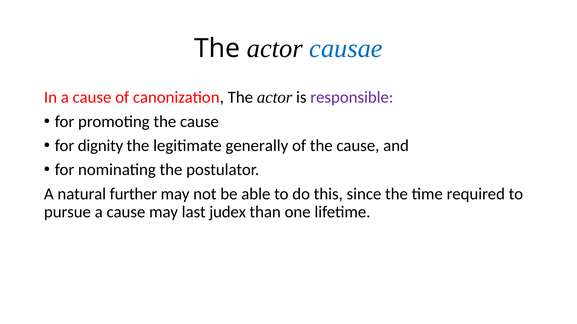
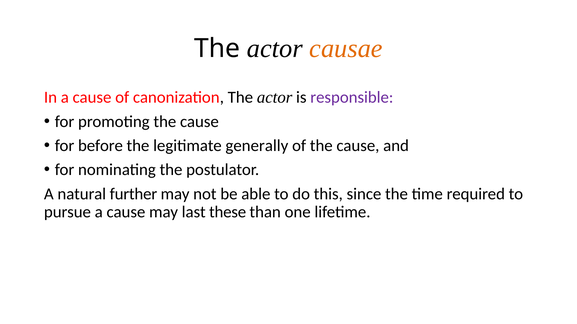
causae colour: blue -> orange
dignity: dignity -> before
judex: judex -> these
